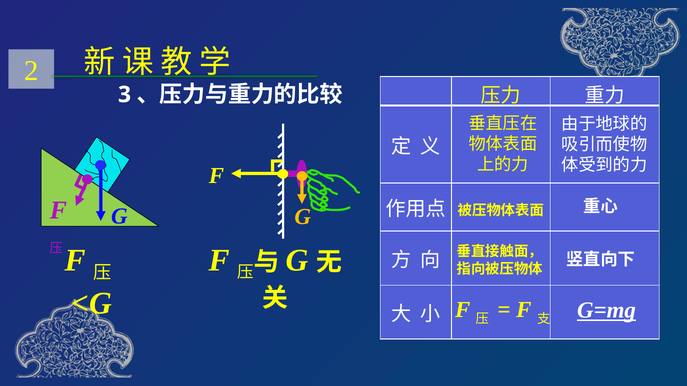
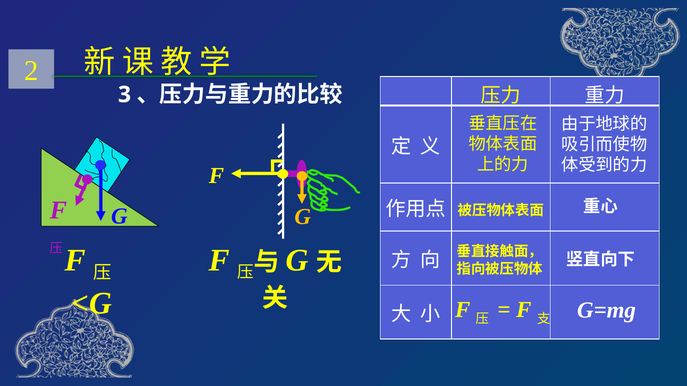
G=mg underline: present -> none
